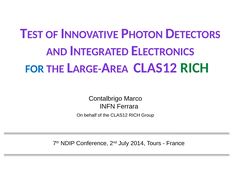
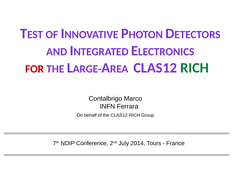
FOR colour: blue -> red
